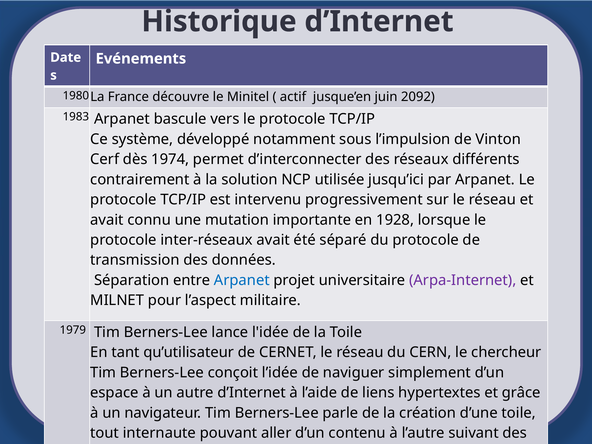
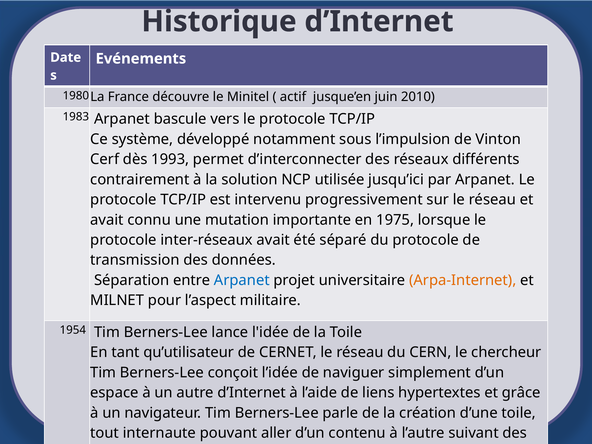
2092: 2092 -> 2010
1974: 1974 -> 1993
1928: 1928 -> 1975
Arpa-Internet colour: purple -> orange
1979: 1979 -> 1954
